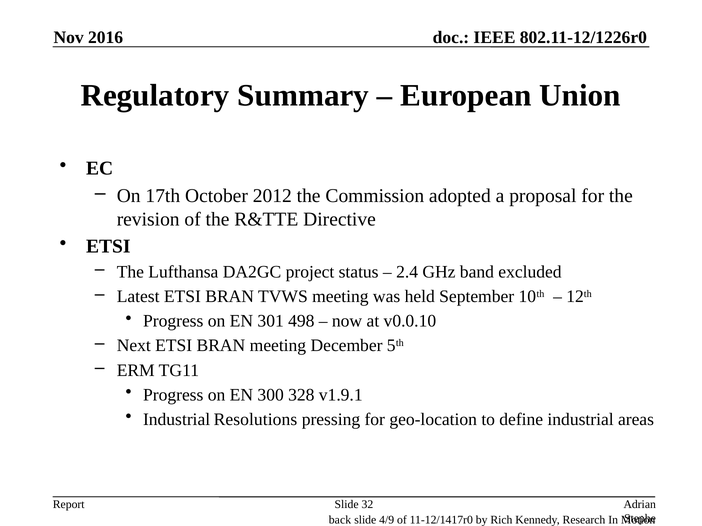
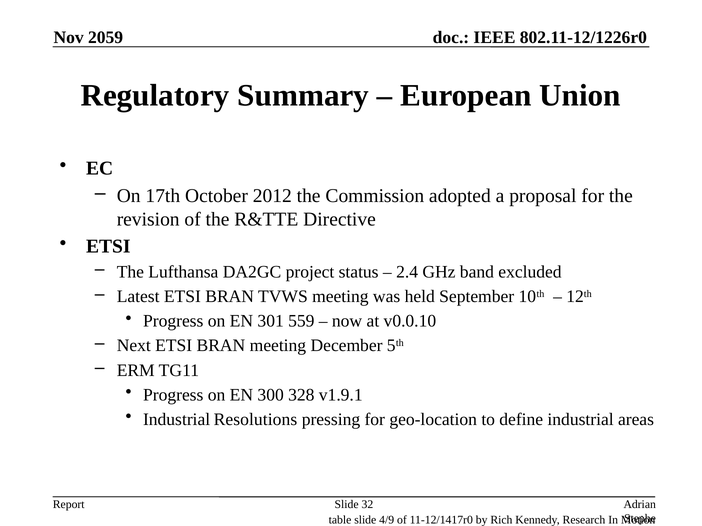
2016: 2016 -> 2059
498: 498 -> 559
back: back -> table
